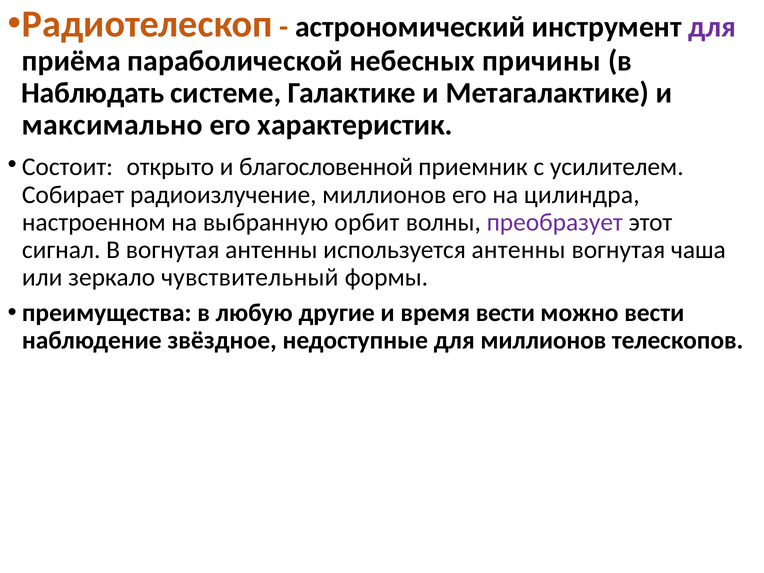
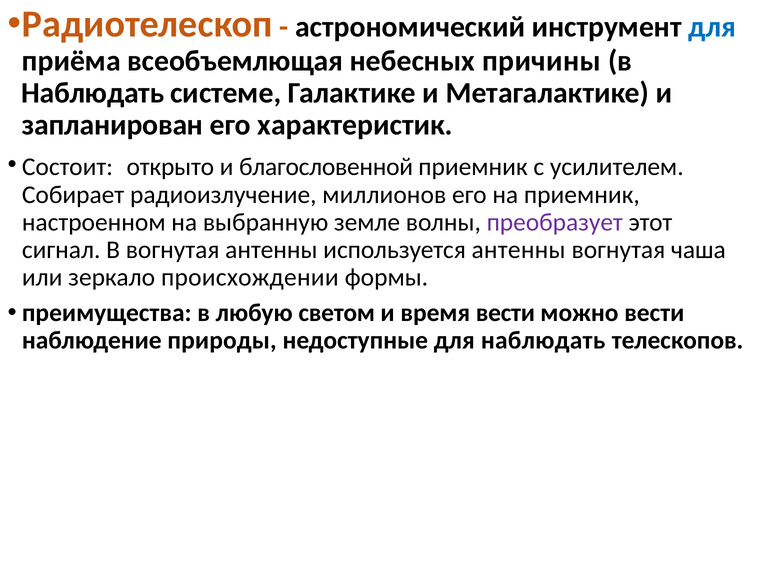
для at (712, 27) colour: purple -> blue
параболической: параболической -> всеобъемлющая
максимально: максимально -> запланирован
на цилиндра: цилиндра -> приемник
орбит: орбит -> земле
чувствительный: чувствительный -> происхождении
другие: другие -> светом
звёздное: звёздное -> природы
для миллионов: миллионов -> наблюдать
